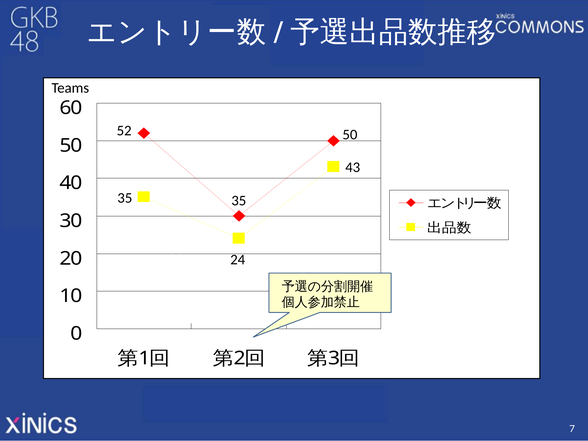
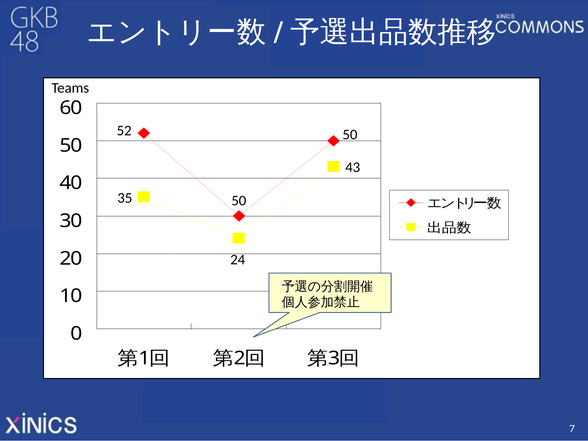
35 35: 35 -> 50
